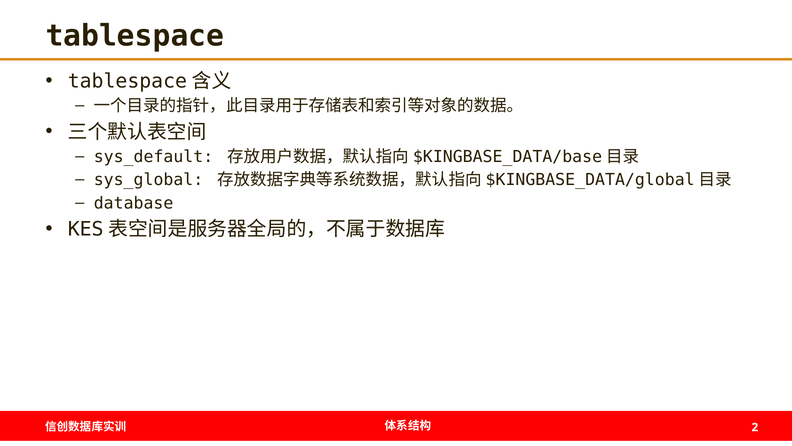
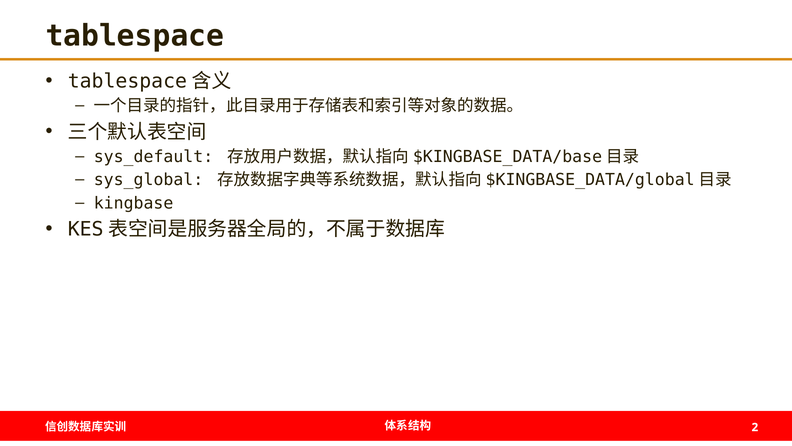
database: database -> kingbase
